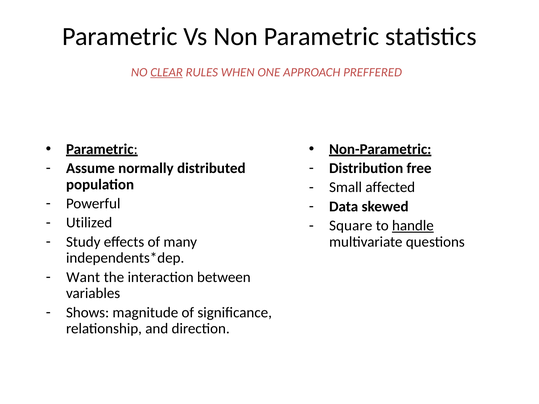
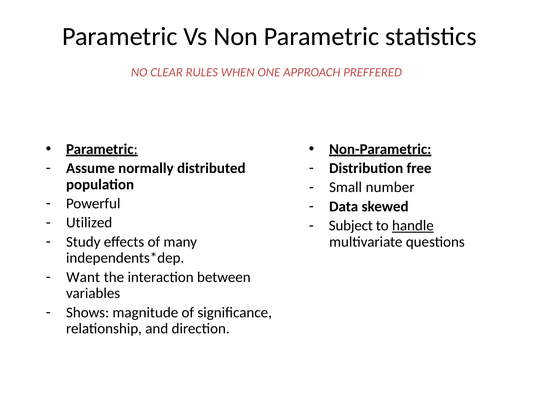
CLEAR underline: present -> none
affected: affected -> number
Square: Square -> Subject
